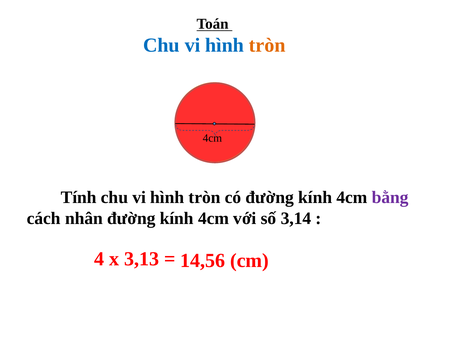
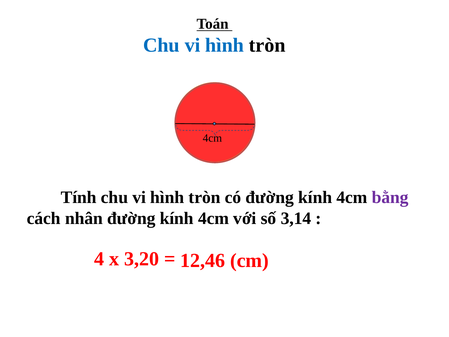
tròn at (267, 45) colour: orange -> black
3,13: 3,13 -> 3,20
14,56: 14,56 -> 12,46
